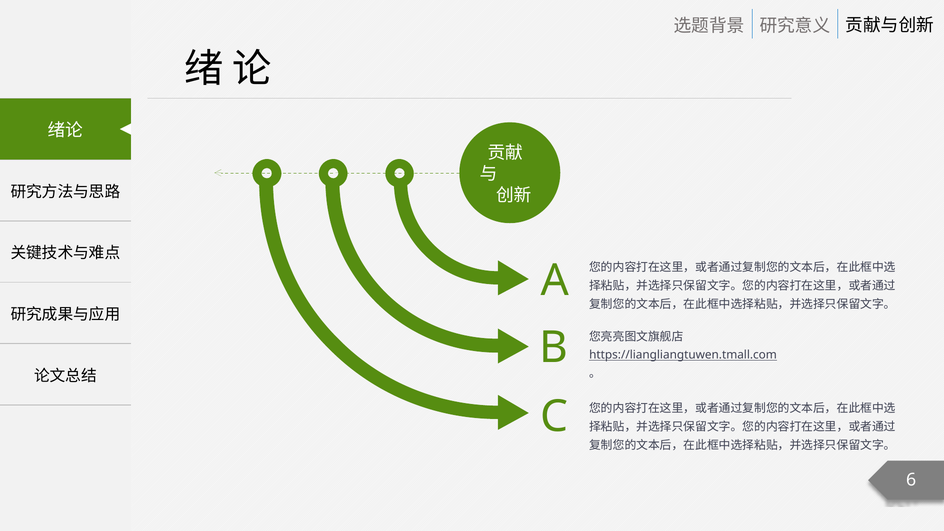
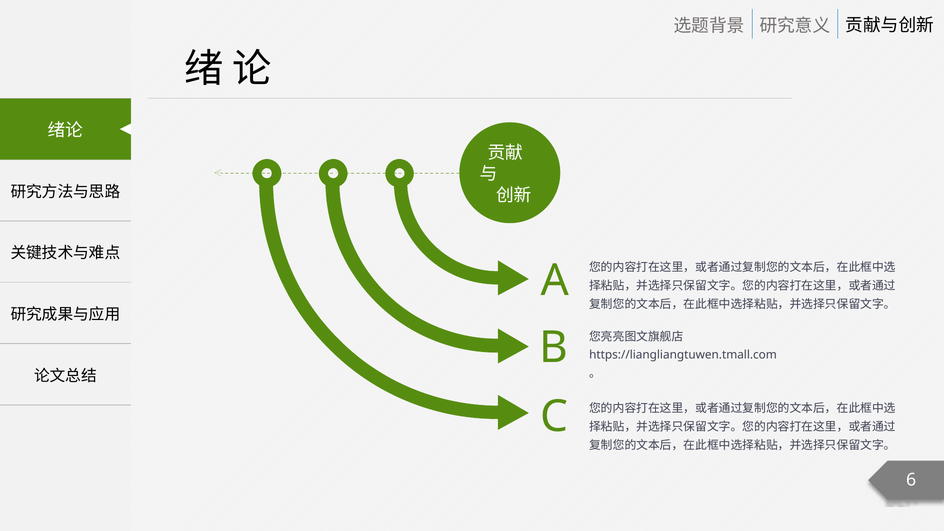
https://liangliangtuwen.tmall.com underline: present -> none
